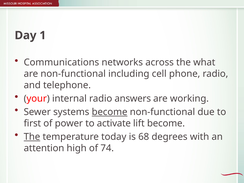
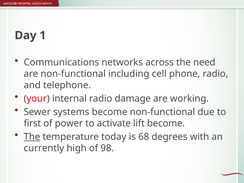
what: what -> need
answers: answers -> damage
become at (110, 112) underline: present -> none
attention: attention -> currently
74: 74 -> 98
